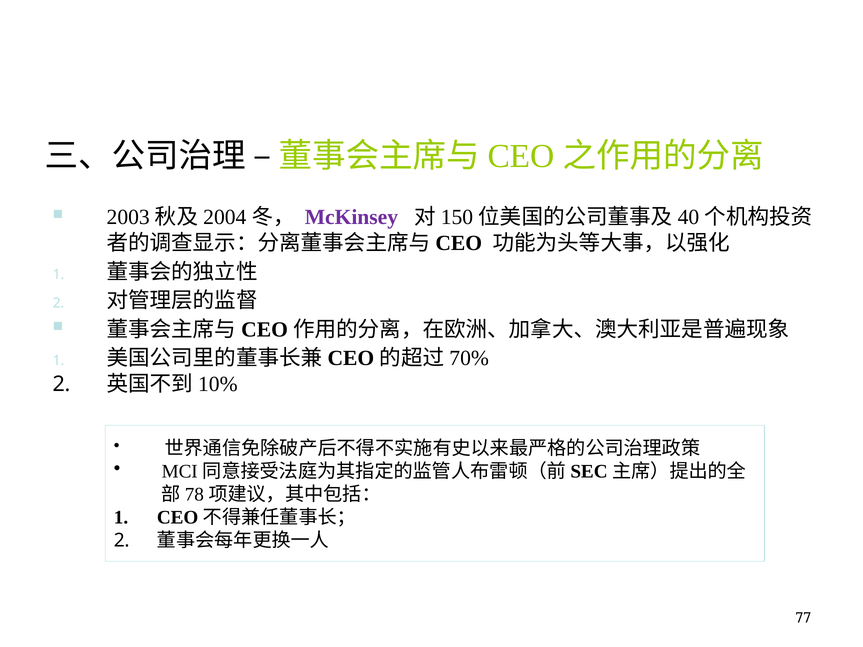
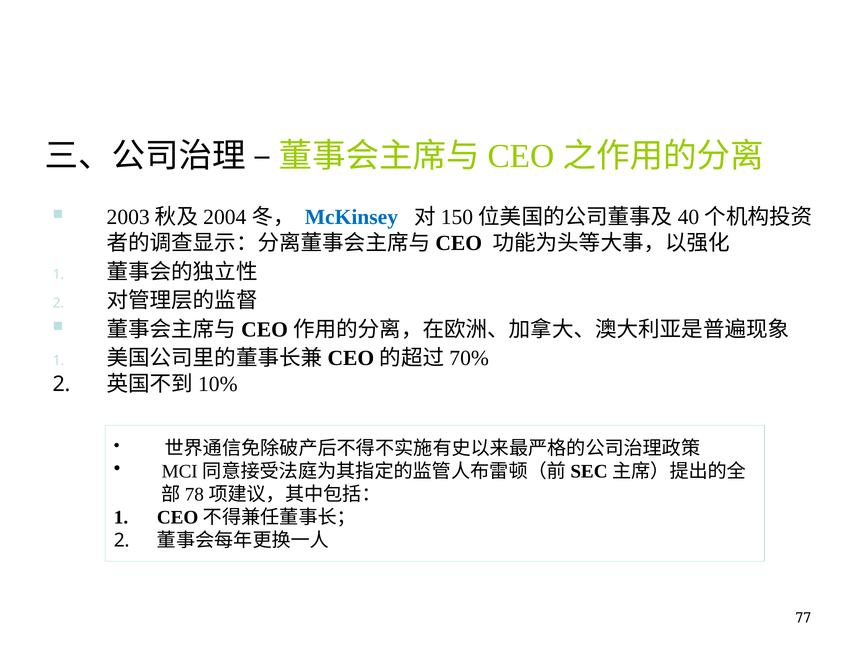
McKinsey colour: purple -> blue
